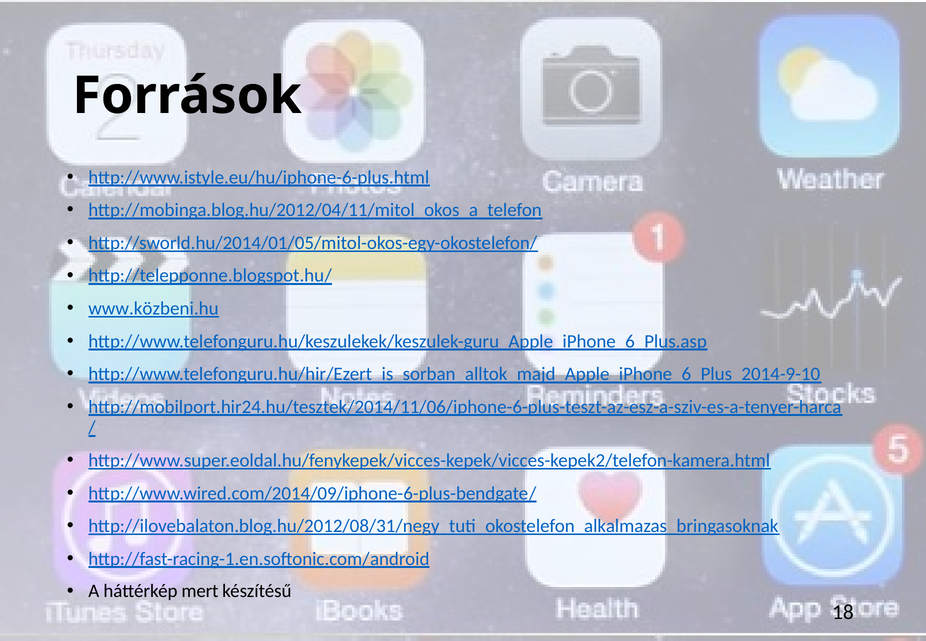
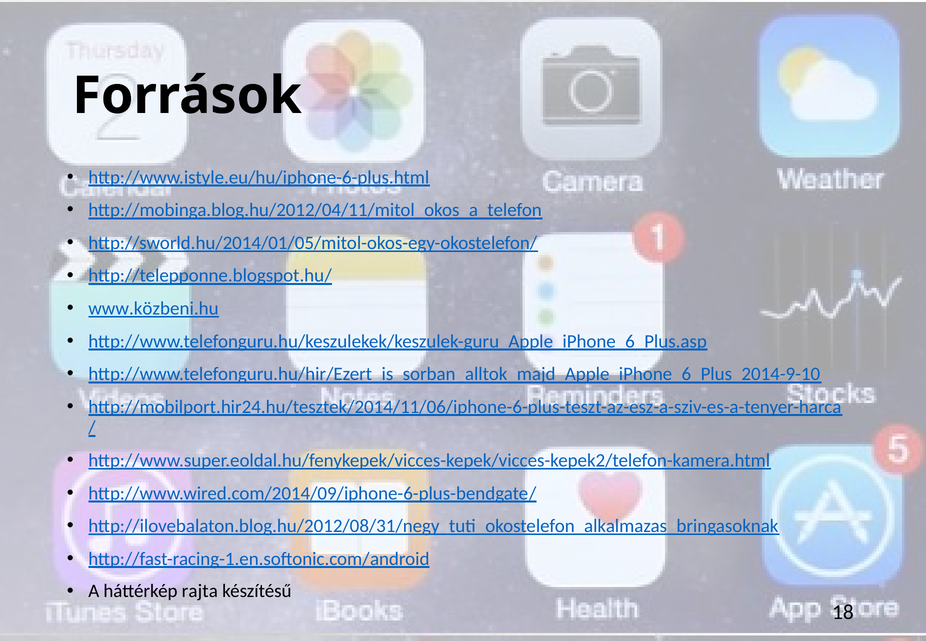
mert: mert -> rajta
